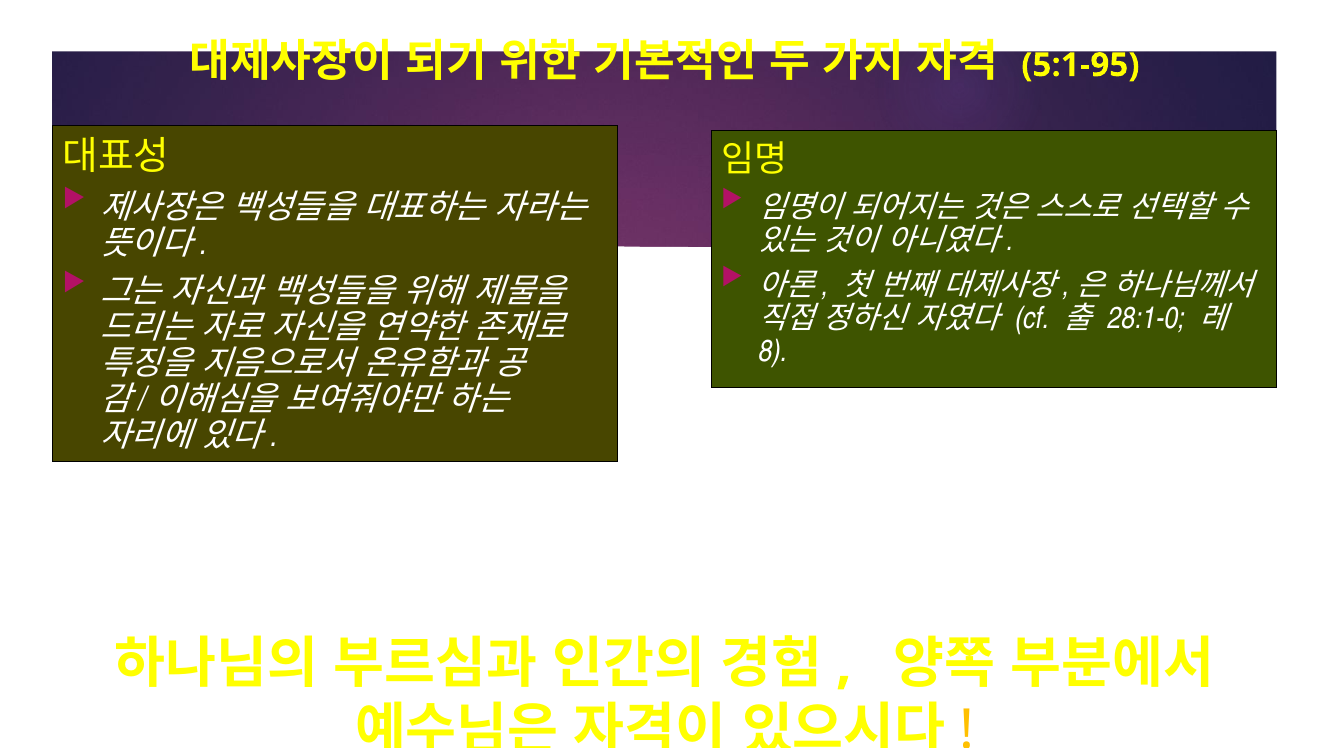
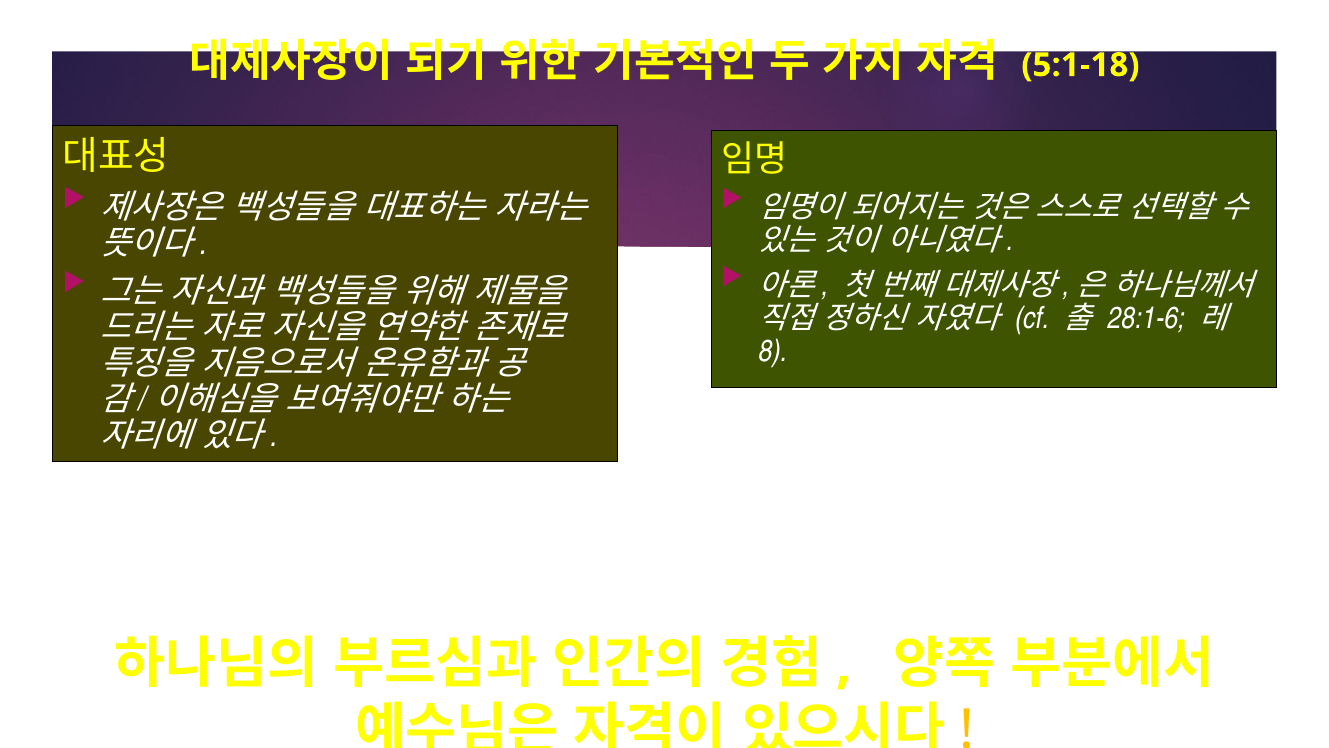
5:1-95: 5:1-95 -> 5:1-18
28:1-0: 28:1-0 -> 28:1-6
